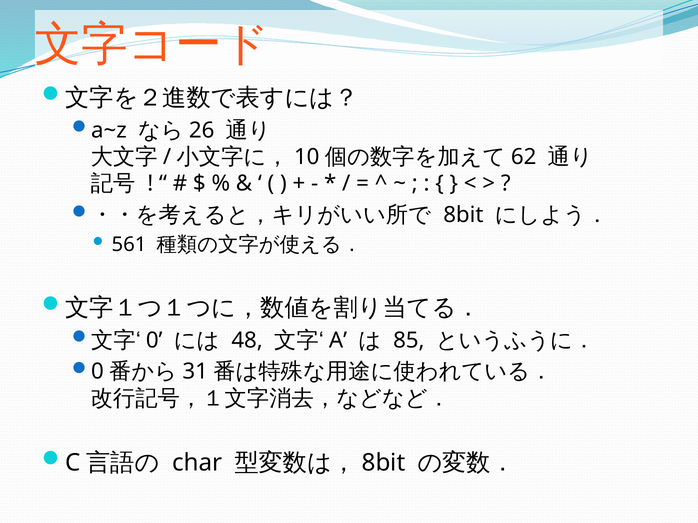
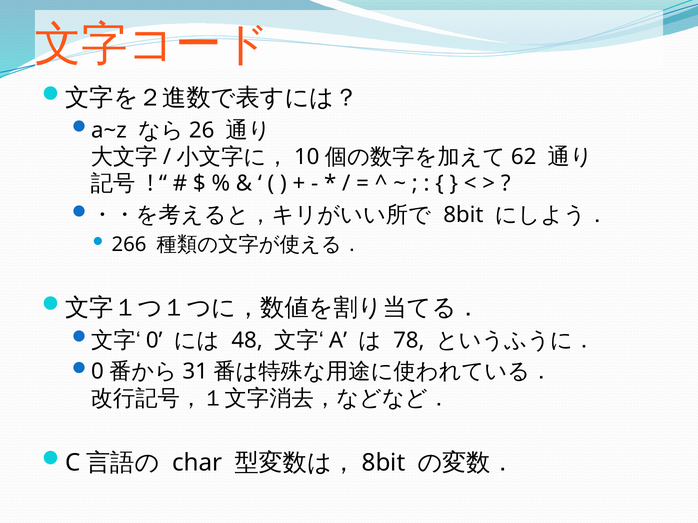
561: 561 -> 266
85: 85 -> 78
